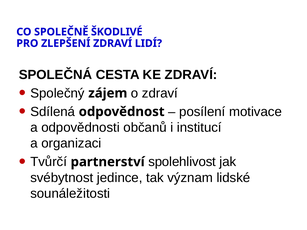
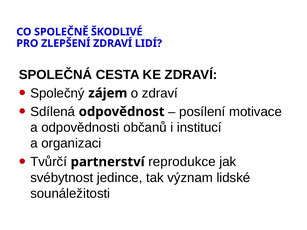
spolehlivost: spolehlivost -> reprodukce
